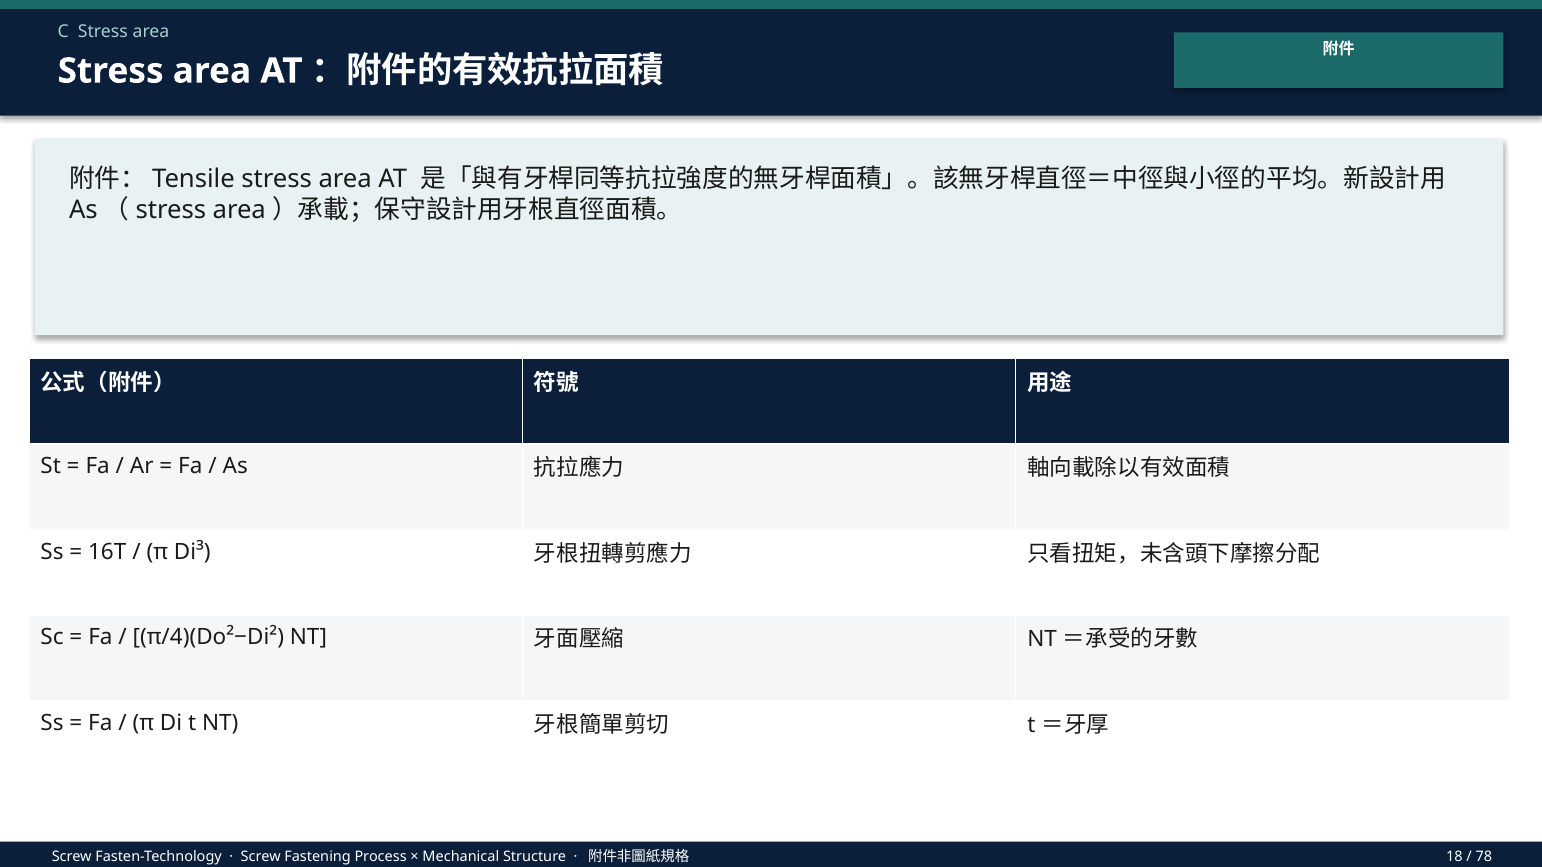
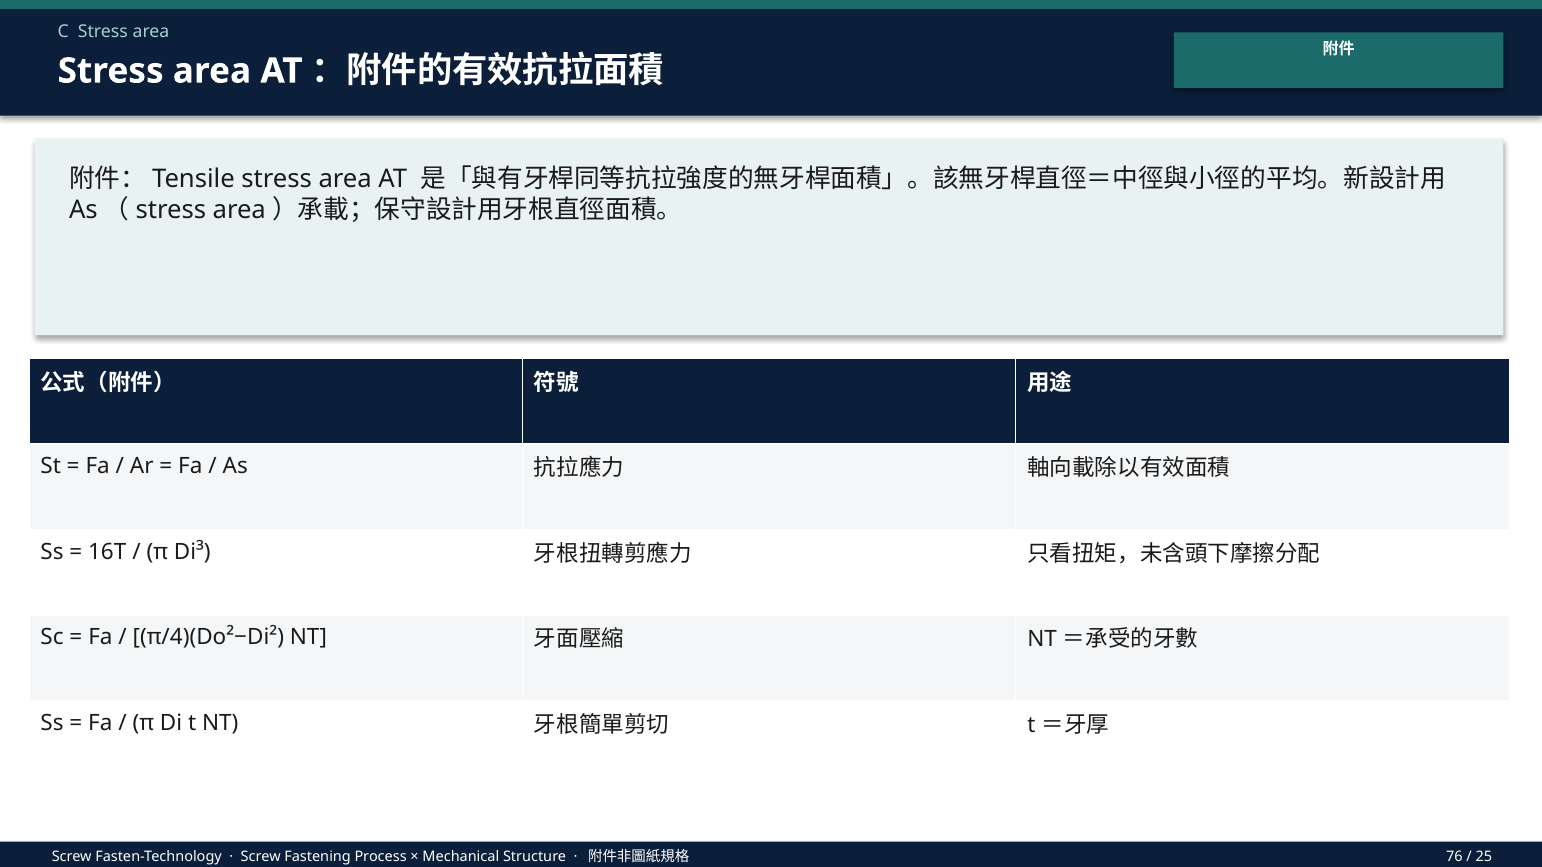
18: 18 -> 76
78: 78 -> 25
